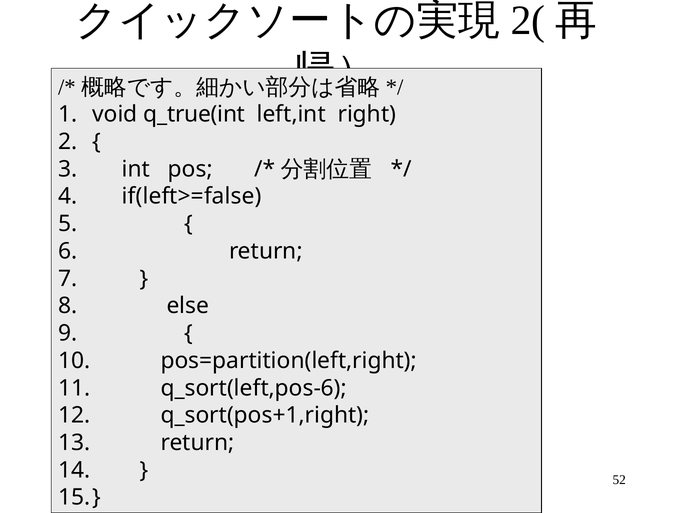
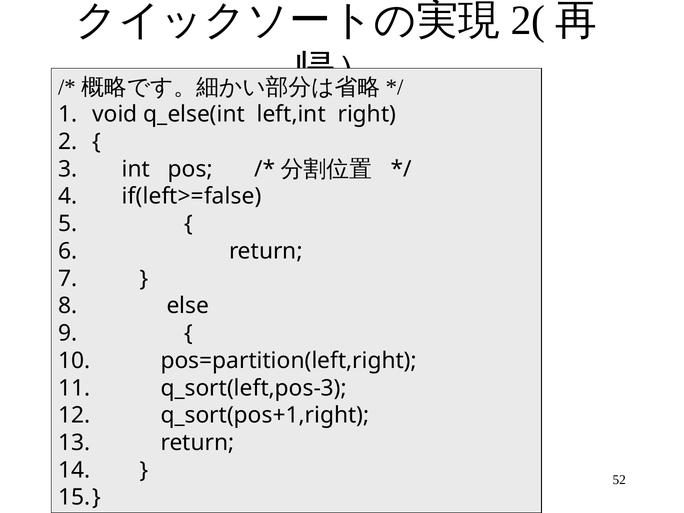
q_true(int: q_true(int -> q_else(int
q_sort(left,pos-6: q_sort(left,pos-6 -> q_sort(left,pos-3
